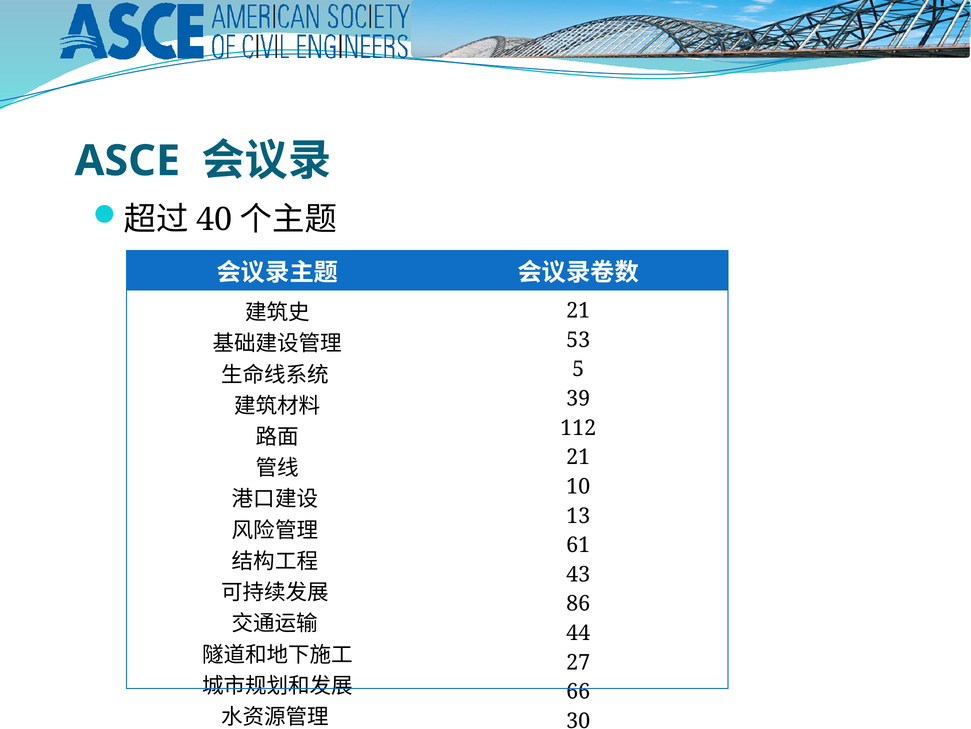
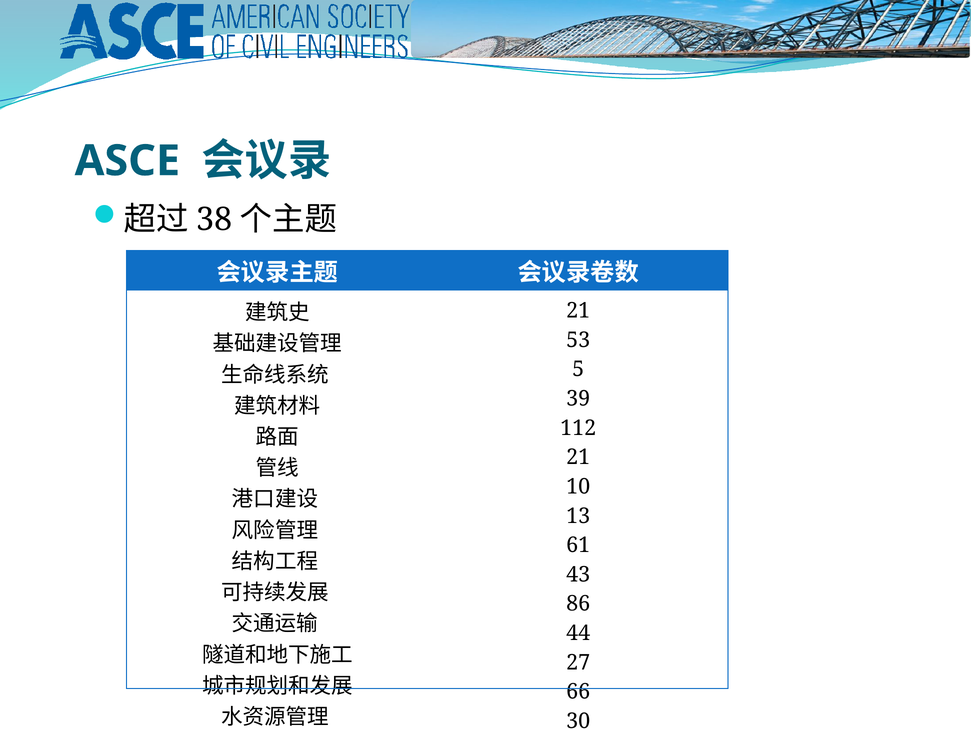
40: 40 -> 38
